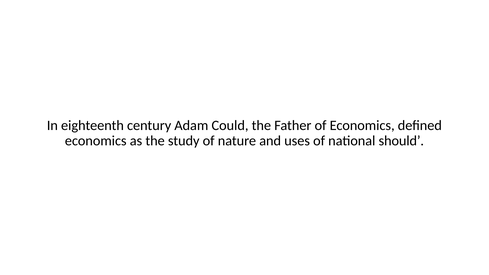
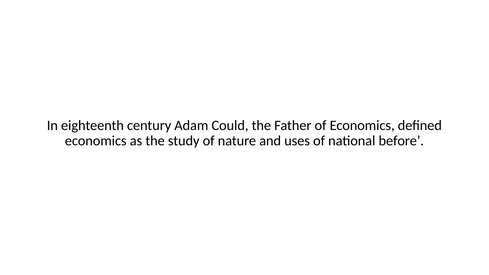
should: should -> before
